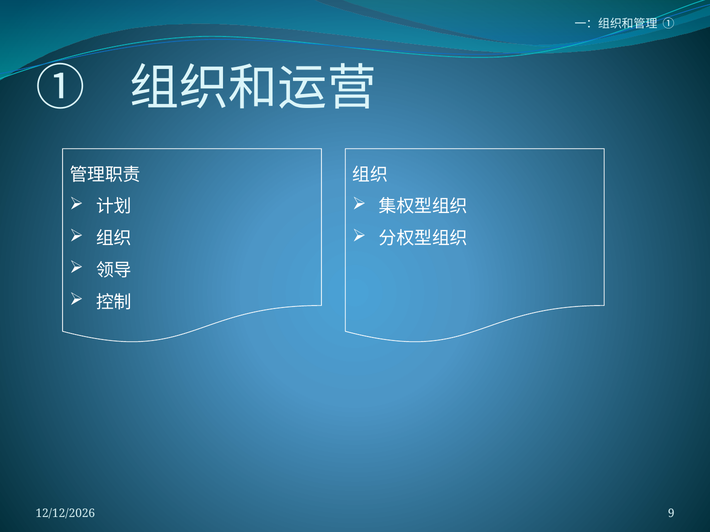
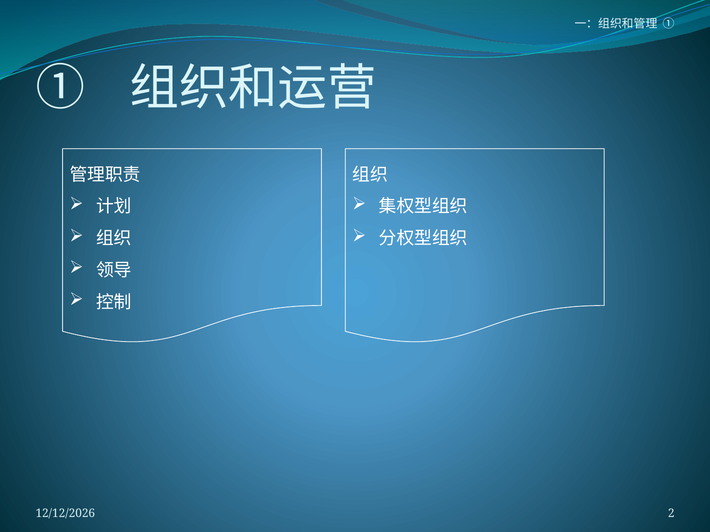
9: 9 -> 2
